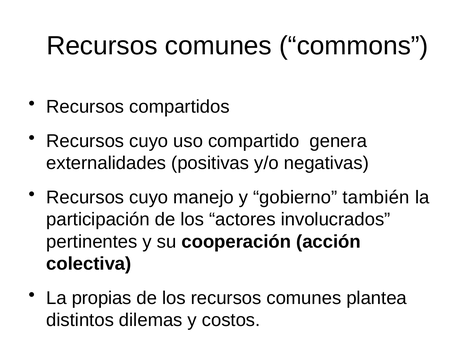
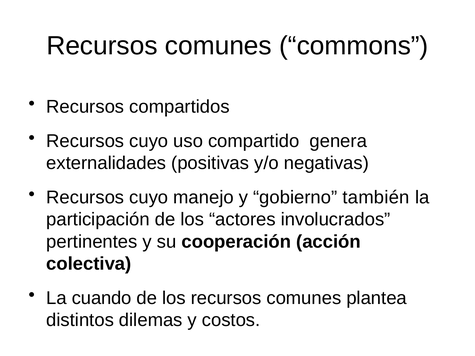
propias: propias -> cuando
